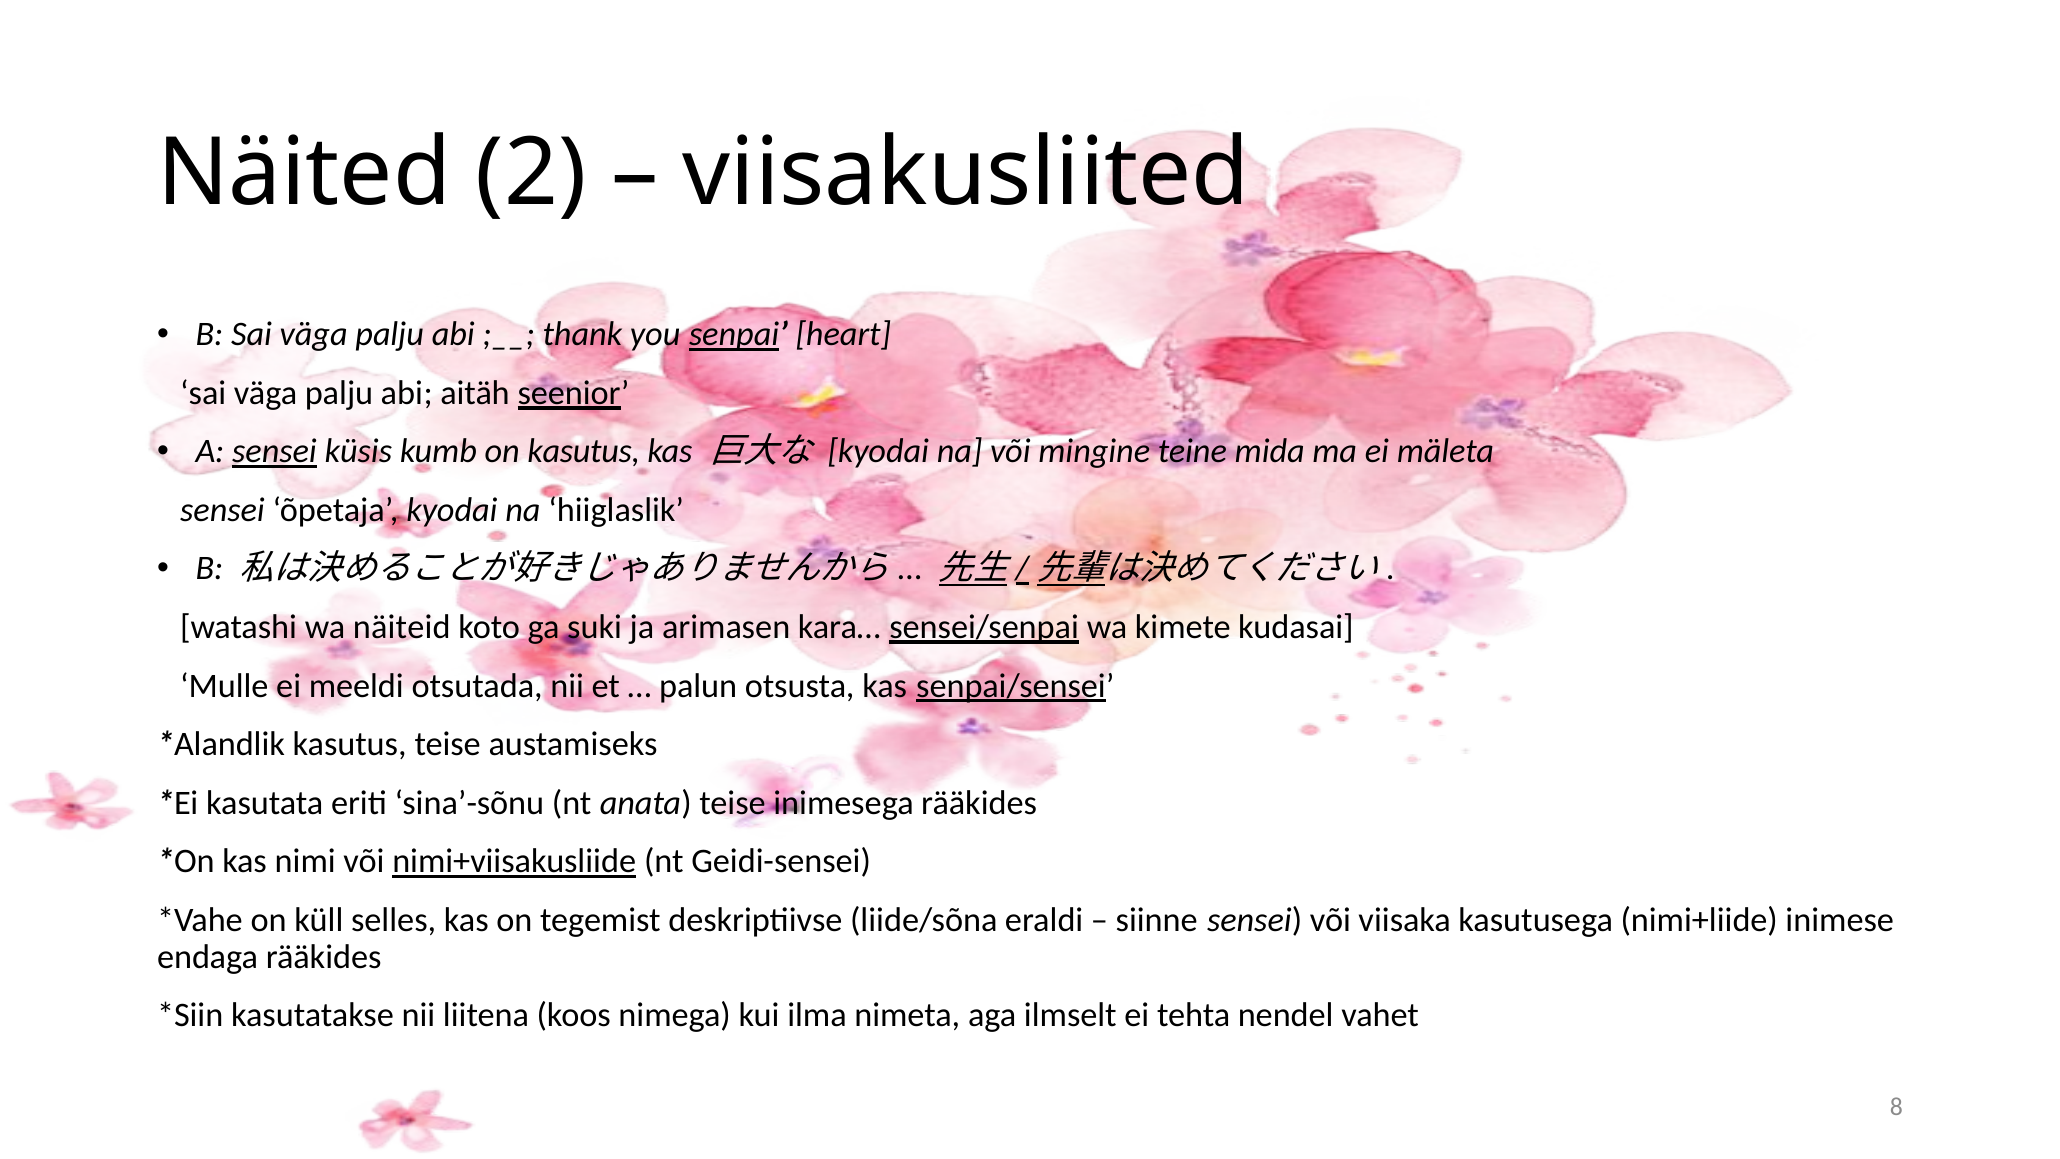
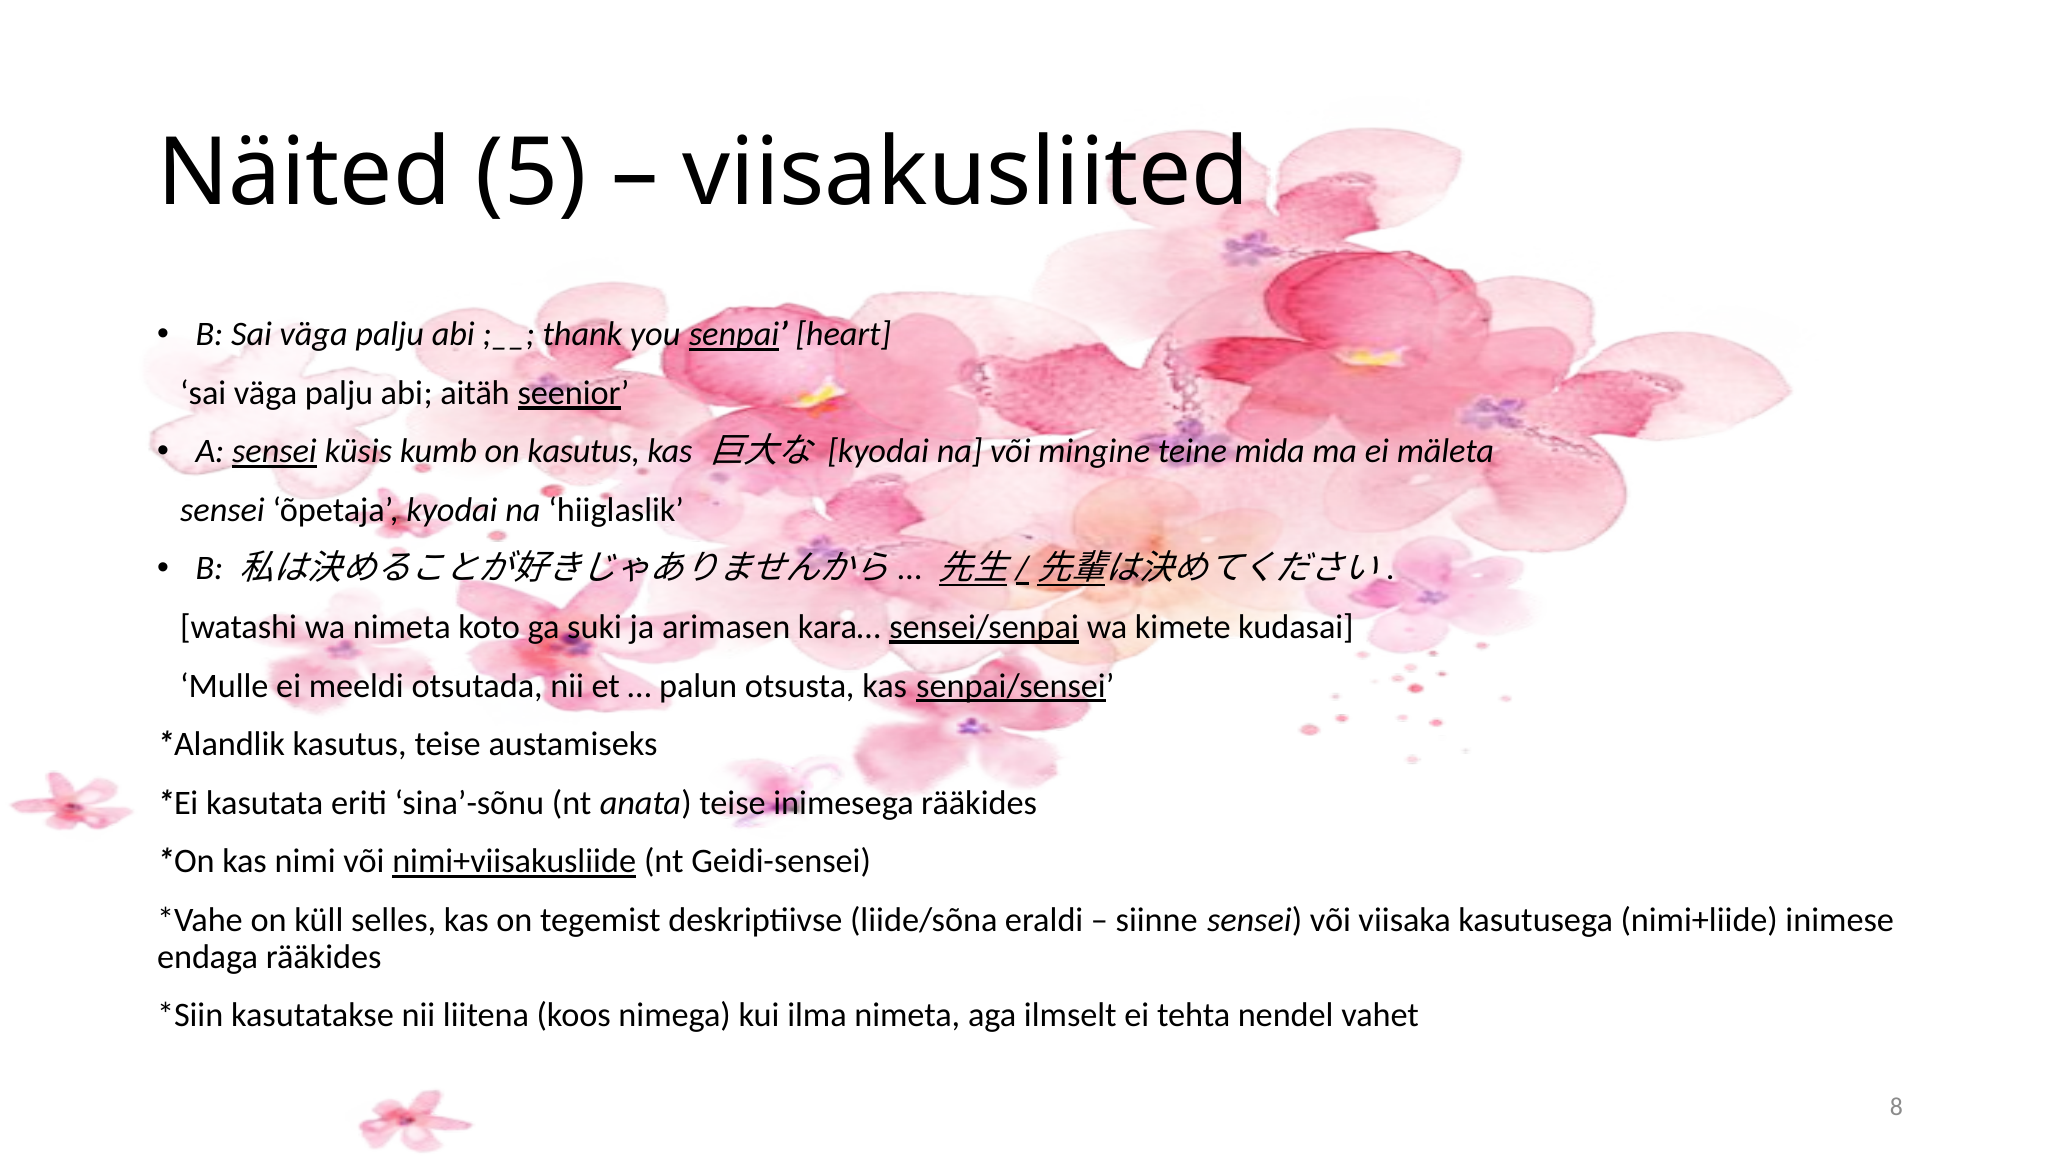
2: 2 -> 5
wa näiteid: näiteid -> nimeta
